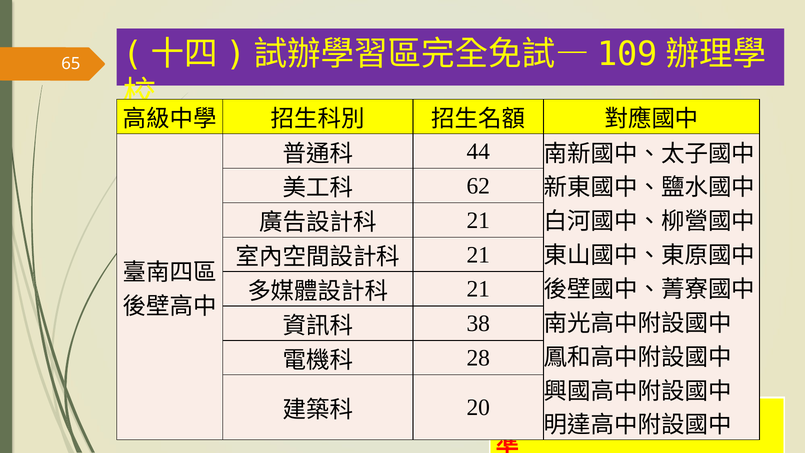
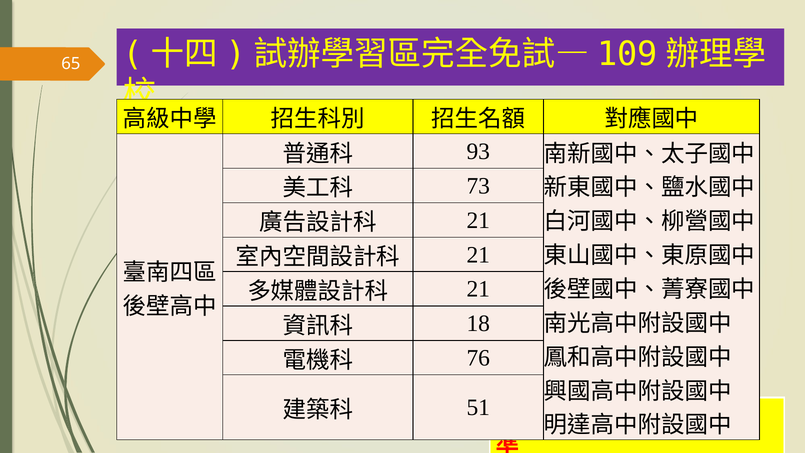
44: 44 -> 93
62: 62 -> 73
38: 38 -> 18
28: 28 -> 76
20: 20 -> 51
